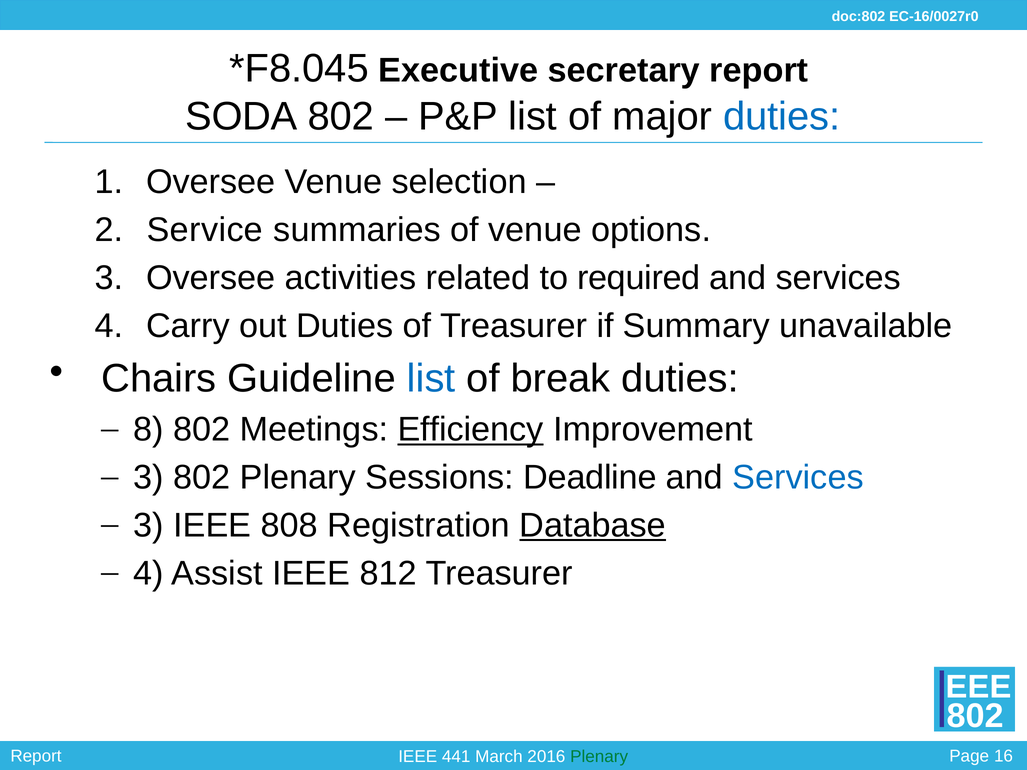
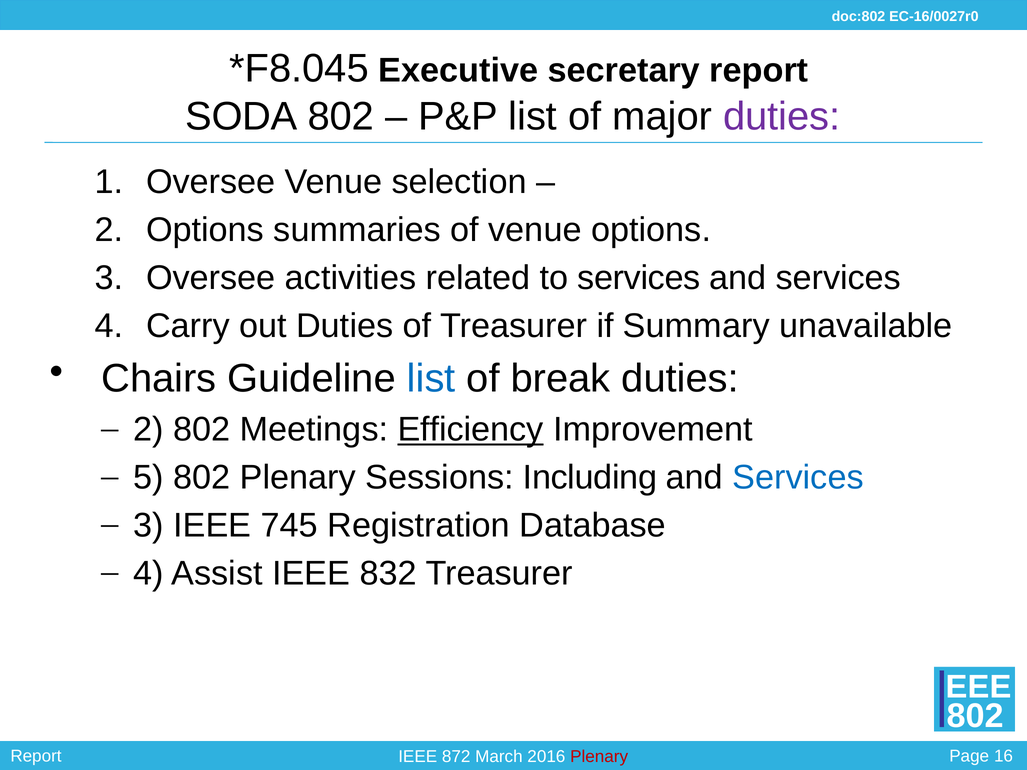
duties at (782, 117) colour: blue -> purple
2 Service: Service -> Options
to required: required -> services
8 at (149, 430): 8 -> 2
3 at (149, 478): 3 -> 5
Deadline: Deadline -> Including
808: 808 -> 745
Database underline: present -> none
812: 812 -> 832
441: 441 -> 872
Plenary at (599, 757) colour: green -> red
